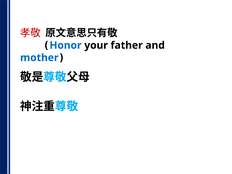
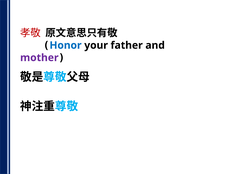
mother colour: blue -> purple
